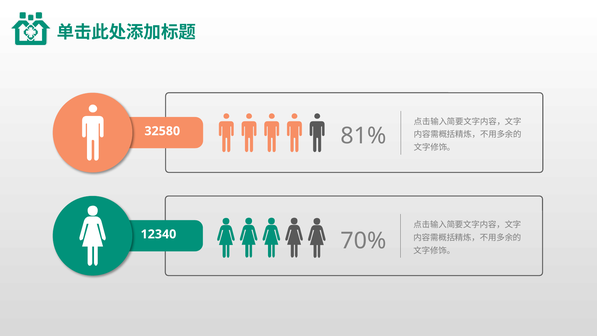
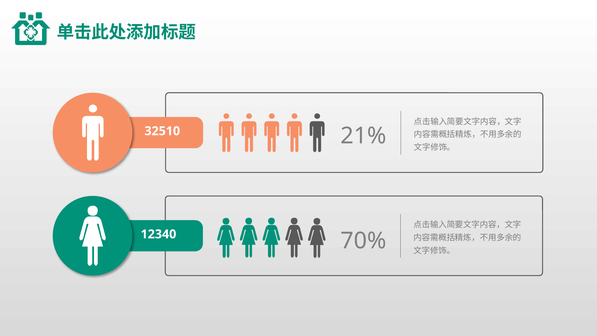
32580: 32580 -> 32510
81%: 81% -> 21%
